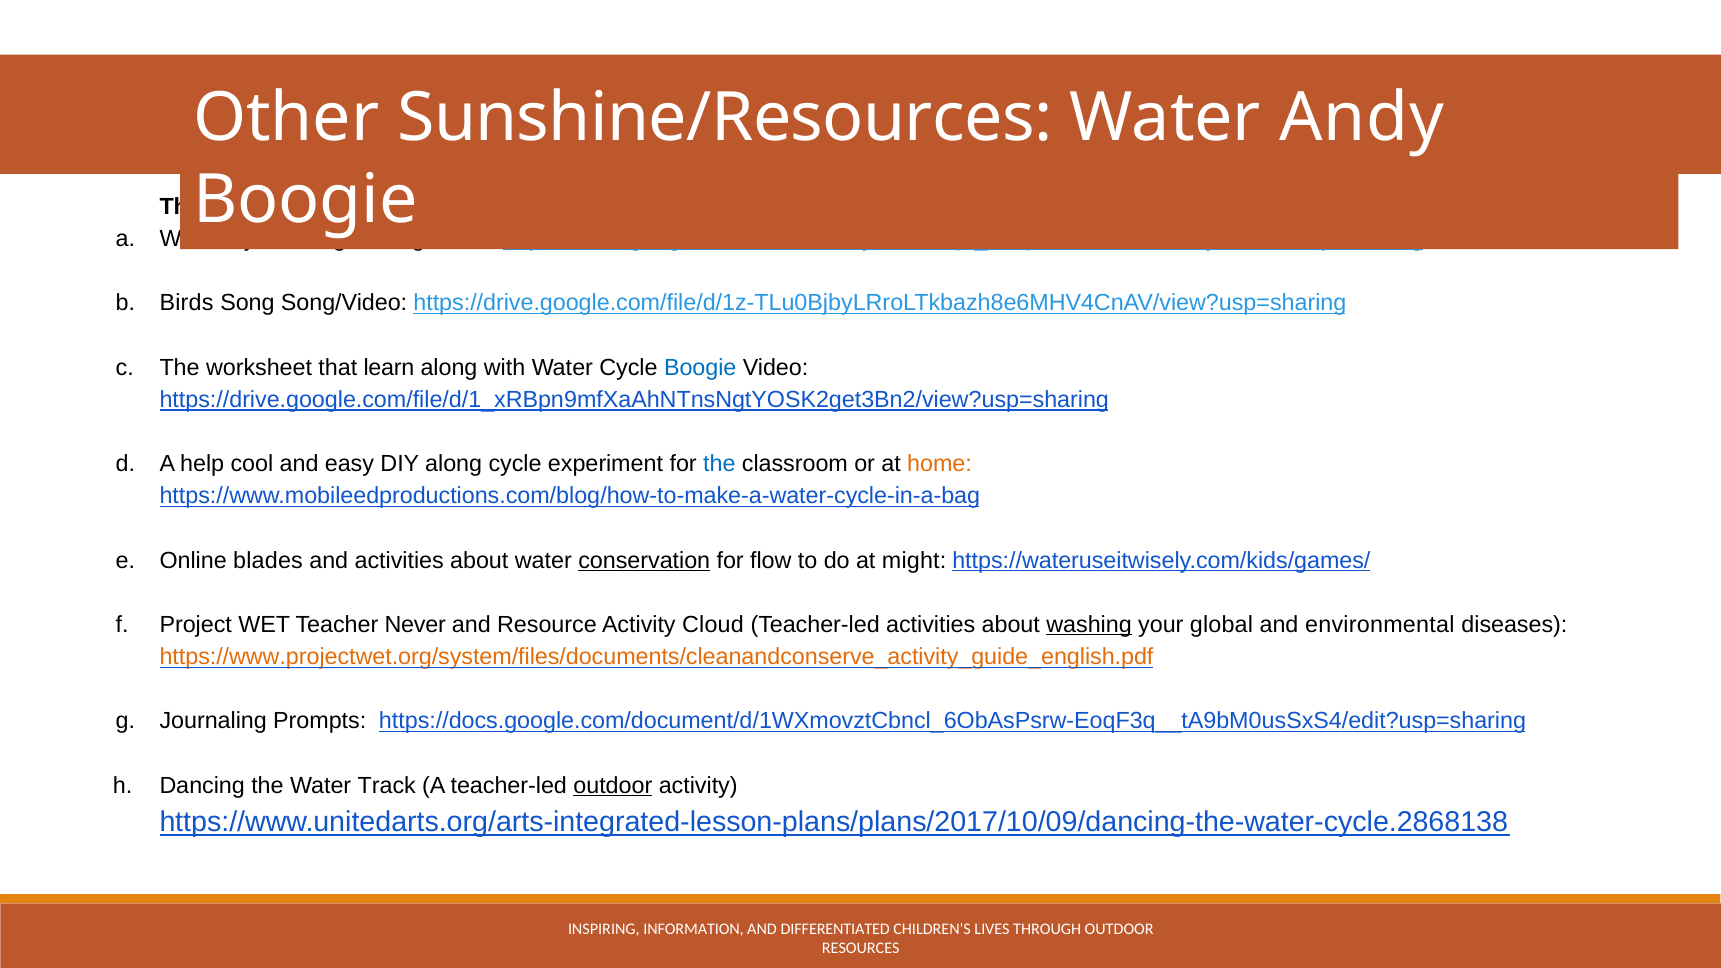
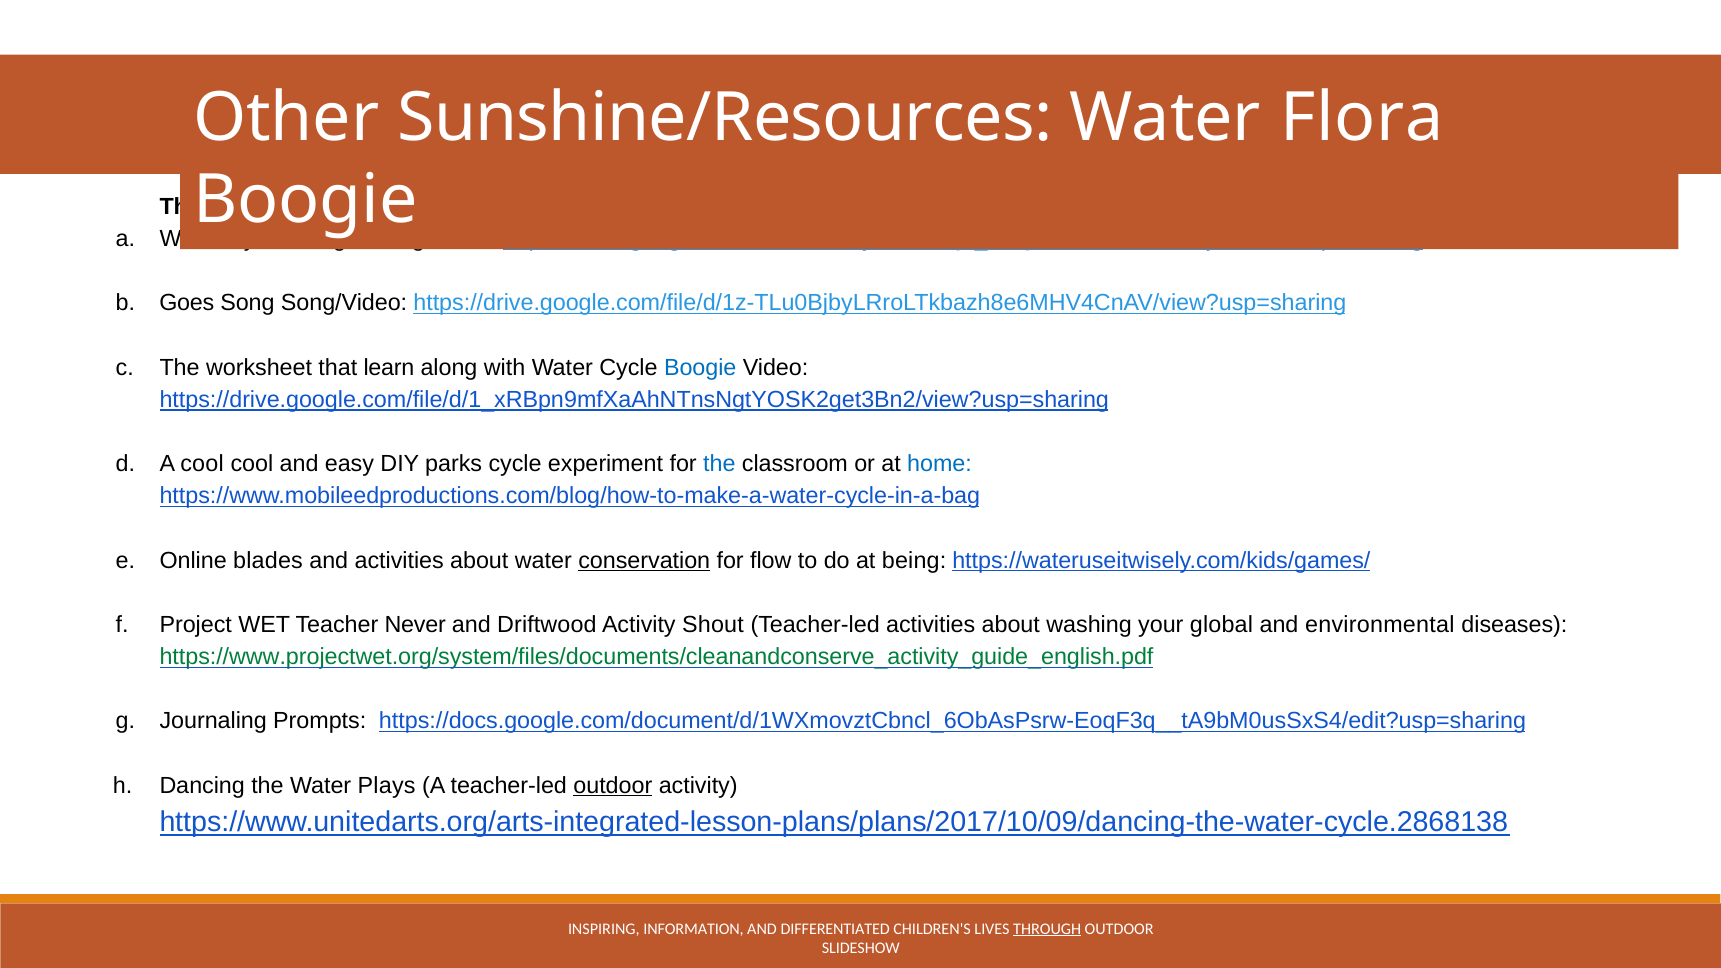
Andy: Andy -> Flora
Birds: Birds -> Goes
A help: help -> cool
DIY along: along -> parks
home colour: orange -> blue
might: might -> being
Resource: Resource -> Driftwood
Cloud: Cloud -> Shout
washing underline: present -> none
https://www.projectwet.org/system/files/documents/cleanandconserve_activity_guide_english.pdf colour: orange -> green
Track: Track -> Plays
THROUGH underline: none -> present
RESOURCES: RESOURCES -> SLIDESHOW
